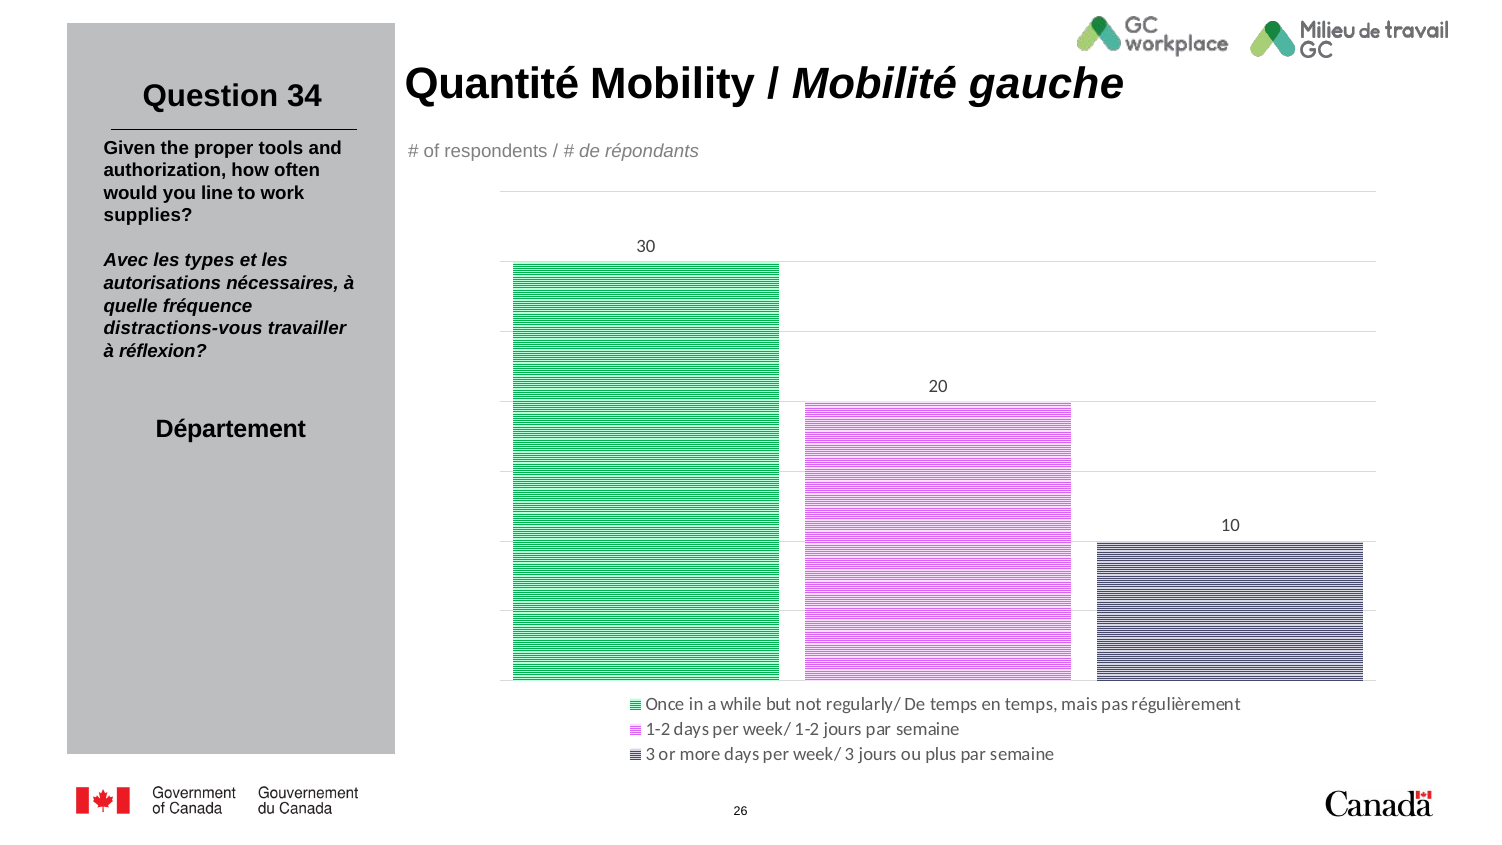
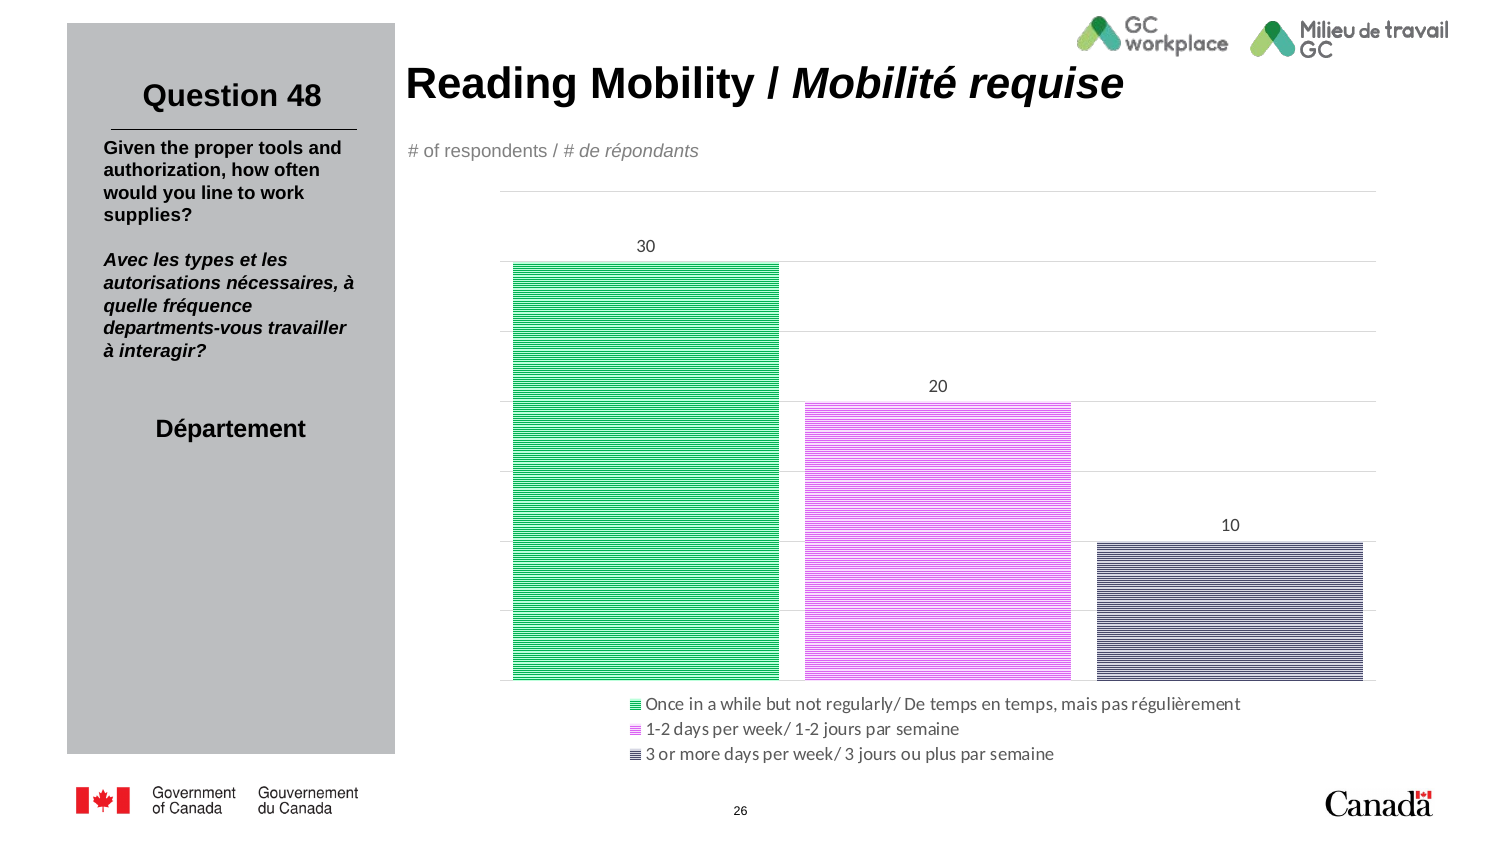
Quantité: Quantité -> Reading
gauche: gauche -> requise
34: 34 -> 48
distractions-vous: distractions-vous -> departments-vous
réflexion: réflexion -> interagir
